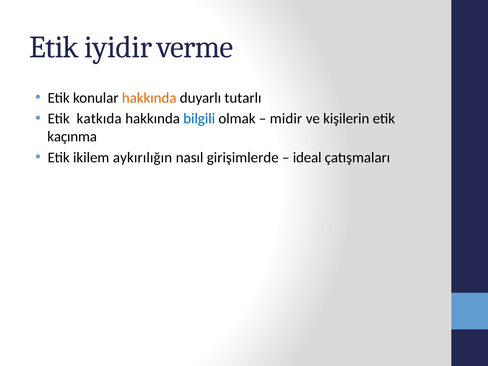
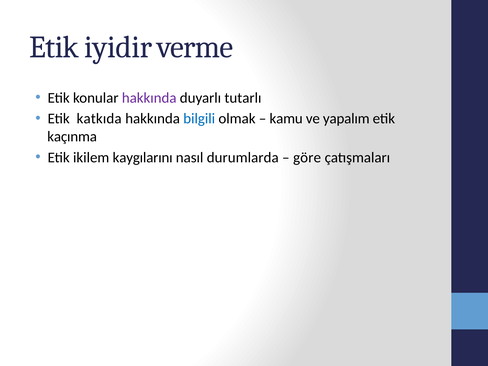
hakkında at (149, 98) colour: orange -> purple
midir: midir -> kamu
kişilerin: kişilerin -> yapalım
aykırılığın: aykırılığın -> kaygılarını
girişimlerde: girişimlerde -> durumlarda
ideal: ideal -> göre
